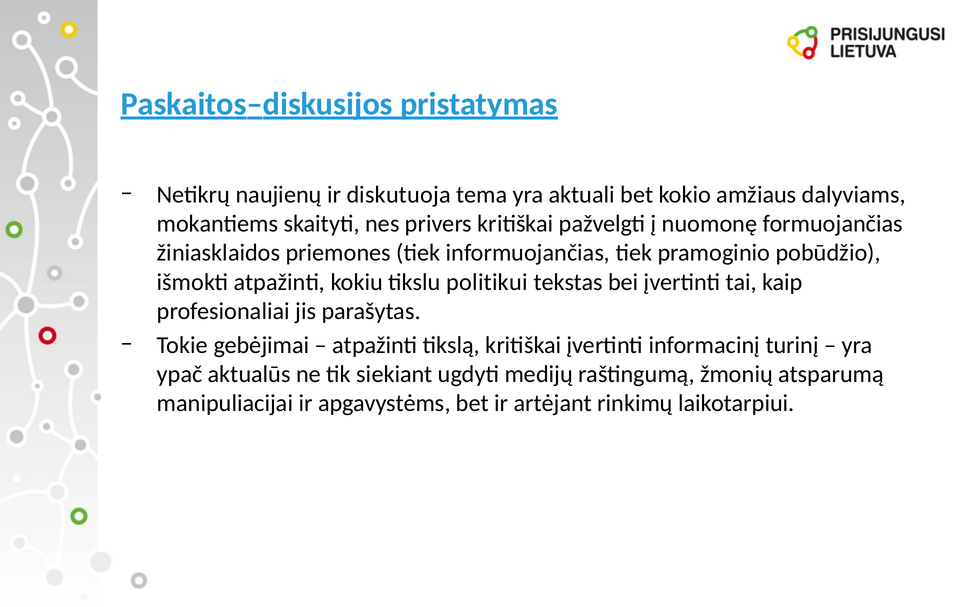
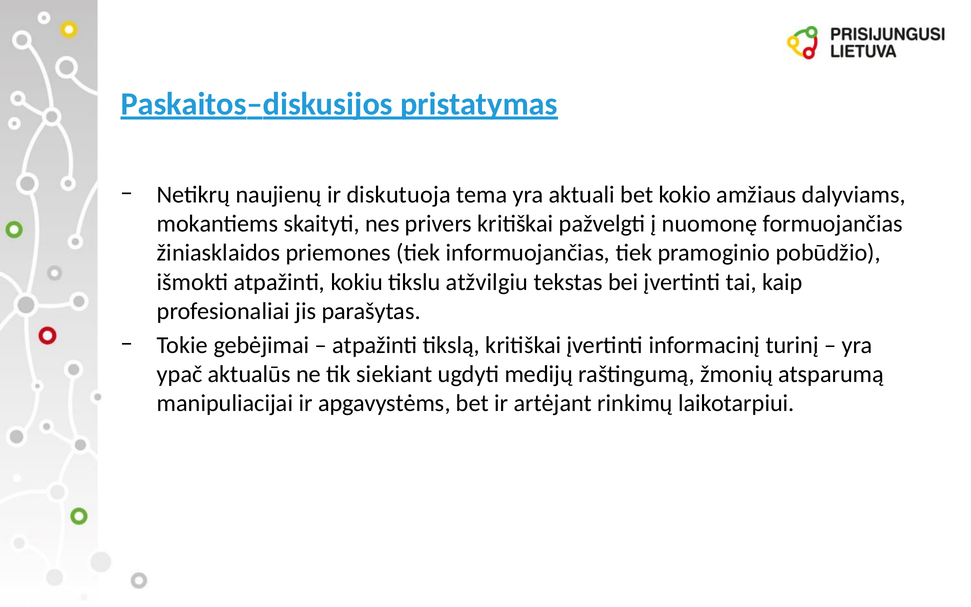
politikui: politikui -> atžvilgiu
